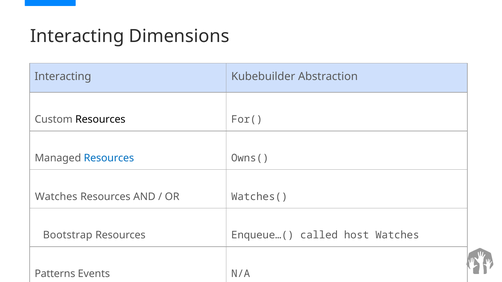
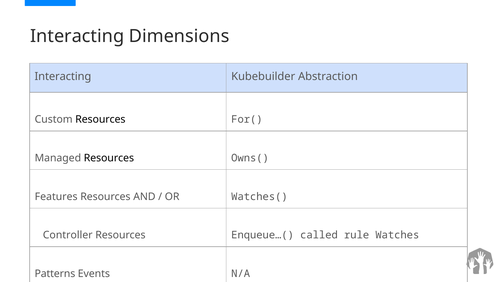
Resources at (109, 158) colour: blue -> black
Watches at (56, 197): Watches -> Features
Bootstrap: Bootstrap -> Controller
host: host -> rule
